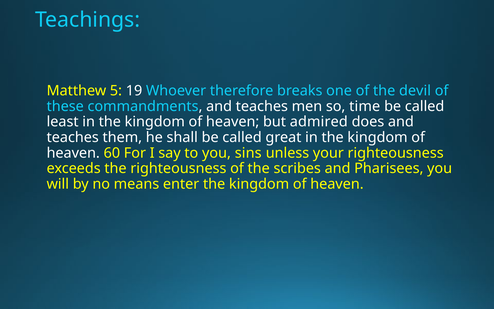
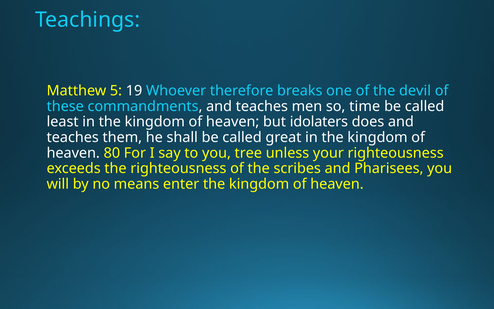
admired: admired -> idolaters
60: 60 -> 80
sins: sins -> tree
